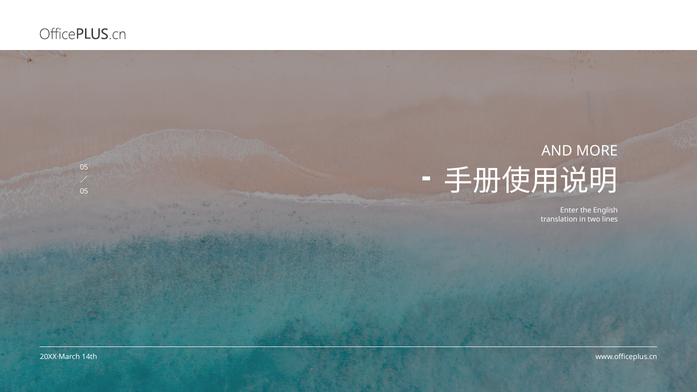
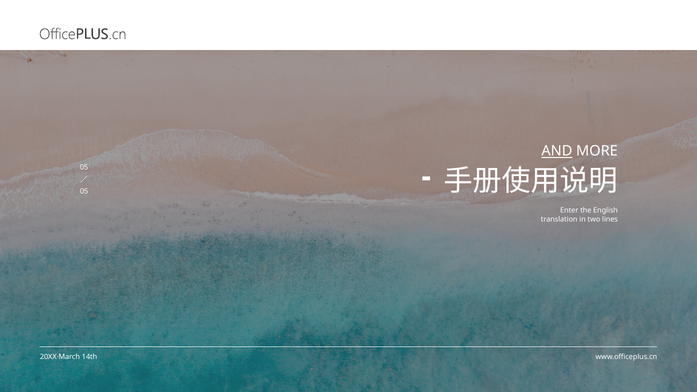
AND underline: none -> present
